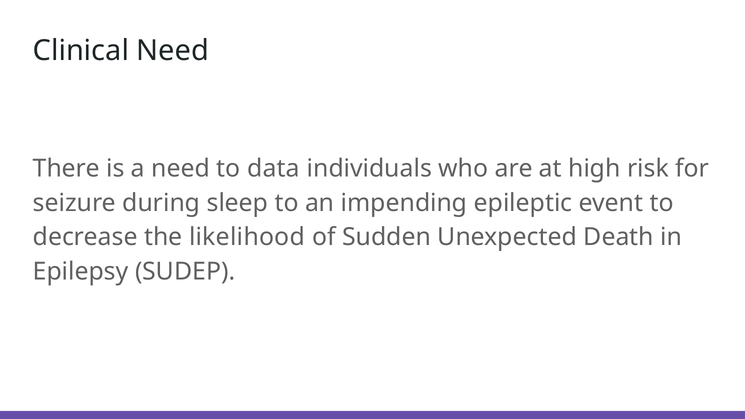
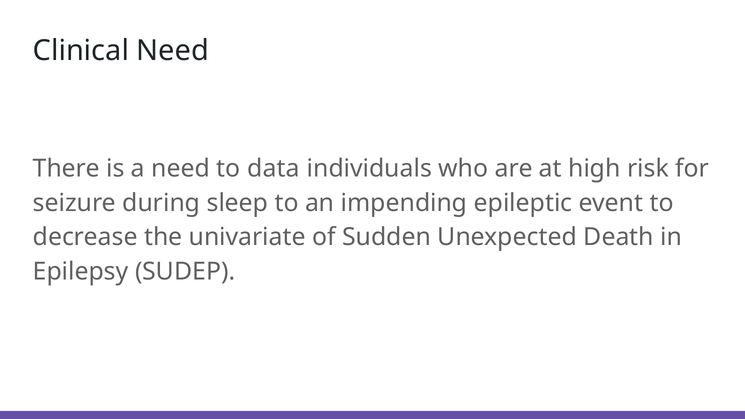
likelihood: likelihood -> univariate
